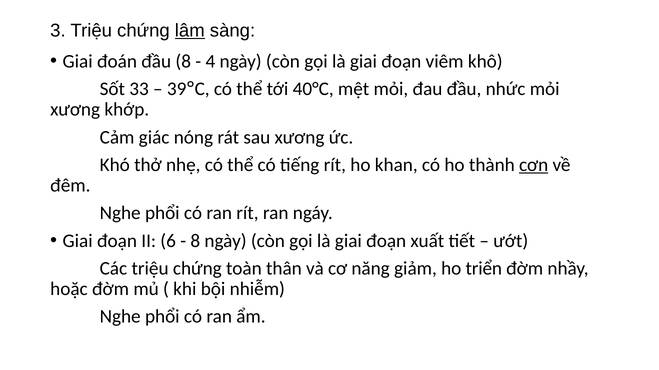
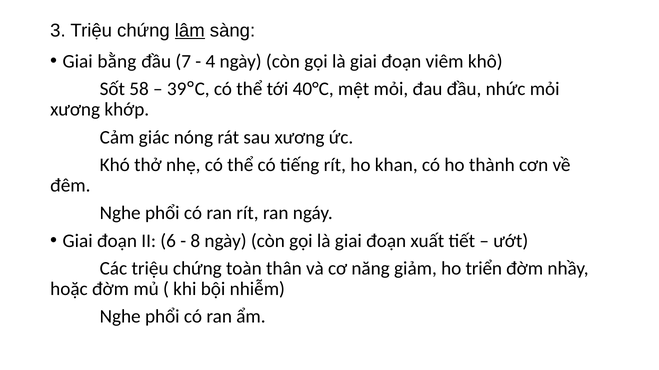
đoán: đoán -> bằng
đầu 8: 8 -> 7
33: 33 -> 58
cơn underline: present -> none
